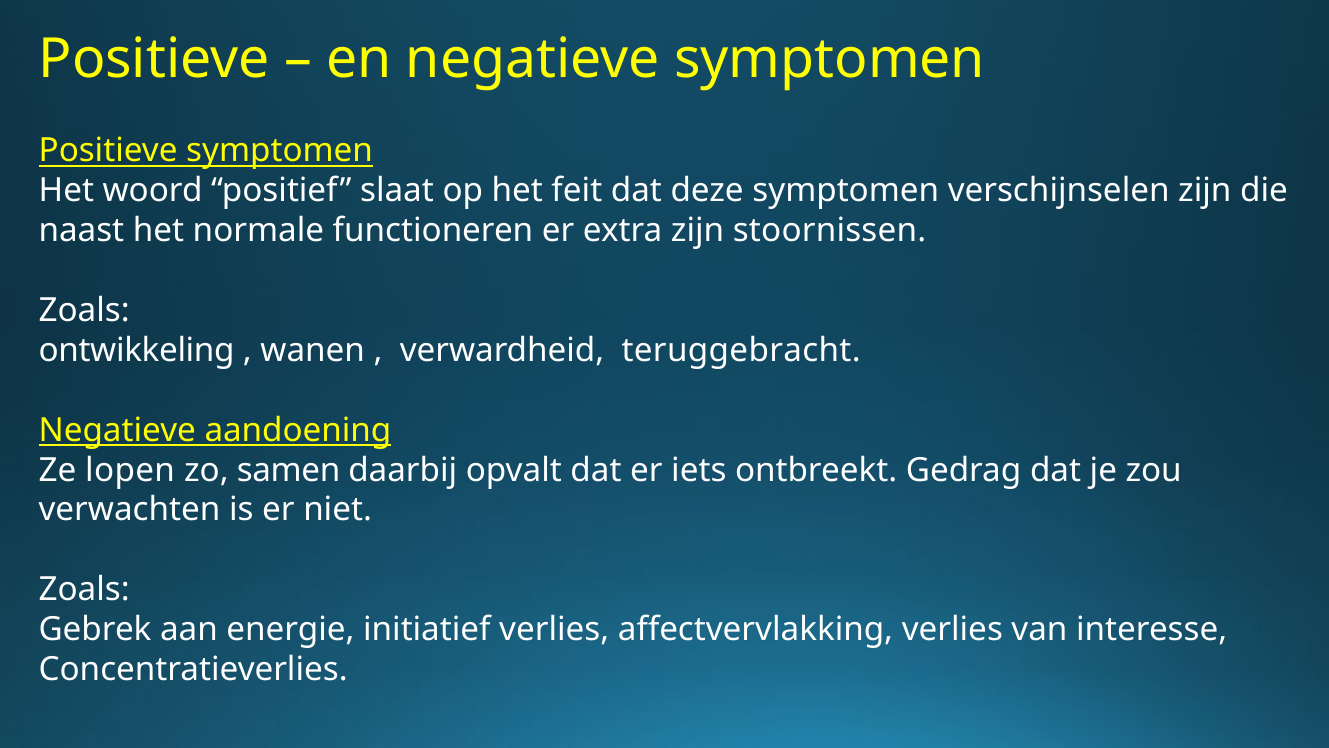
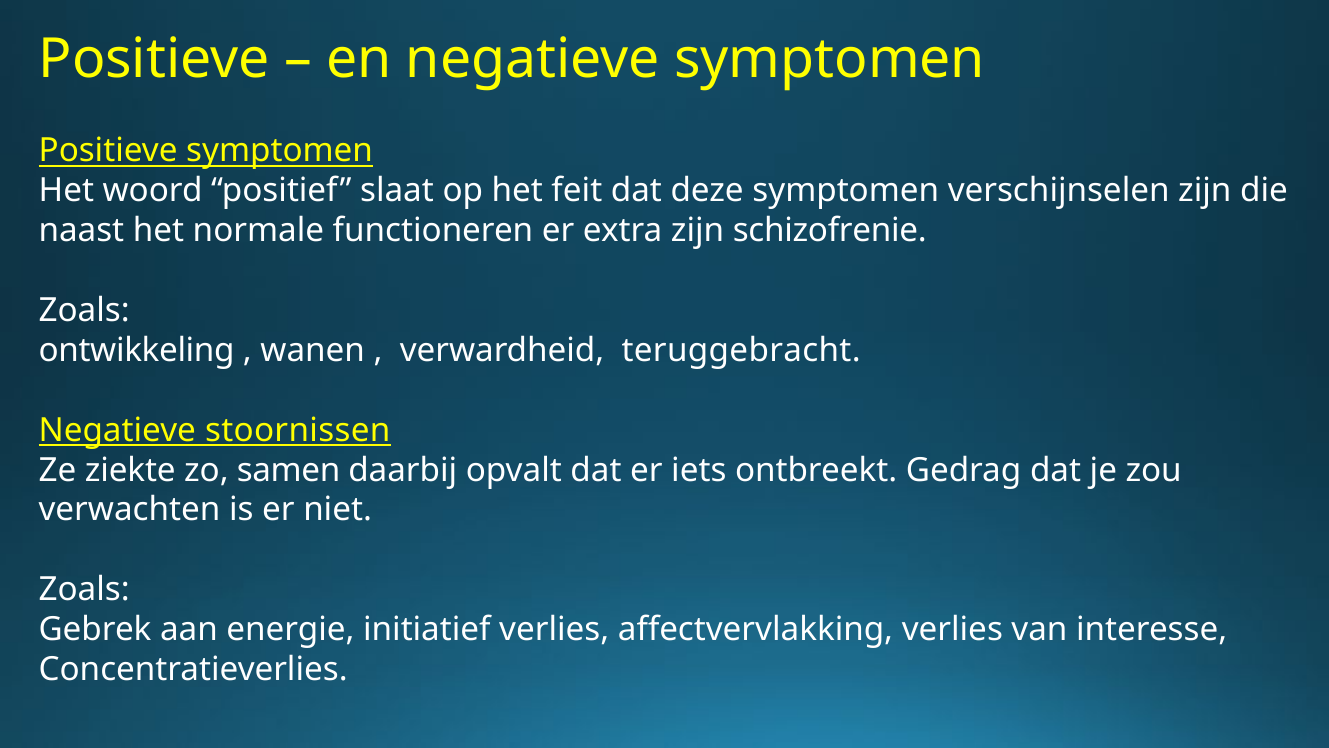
stoornissen: stoornissen -> schizofrenie
aandoening: aandoening -> stoornissen
lopen: lopen -> ziekte
